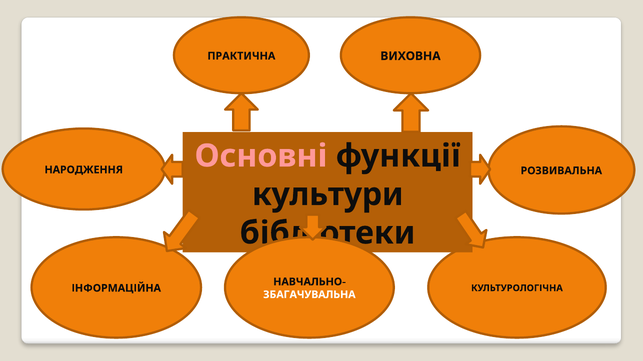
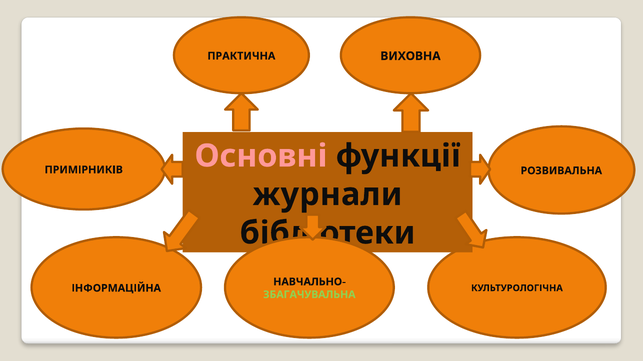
НАРОДЖЕННЯ: НАРОДЖЕННЯ -> ПРИМІРНИКІВ
культури: культури -> журнали
ЗБАГАЧУВАЛЬНА colour: white -> light green
